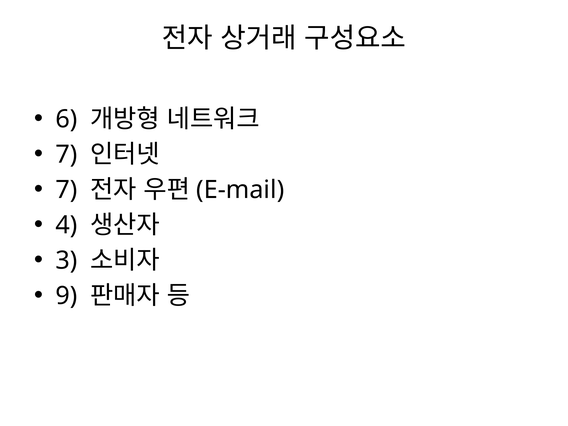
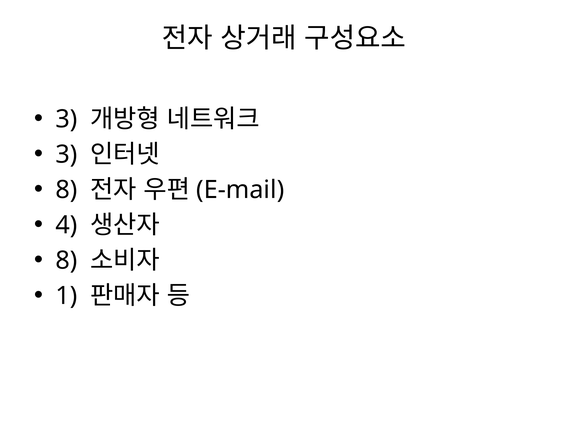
6 at (66, 119): 6 -> 3
7 at (66, 155): 7 -> 3
7 at (66, 190): 7 -> 8
3 at (66, 261): 3 -> 8
9: 9 -> 1
